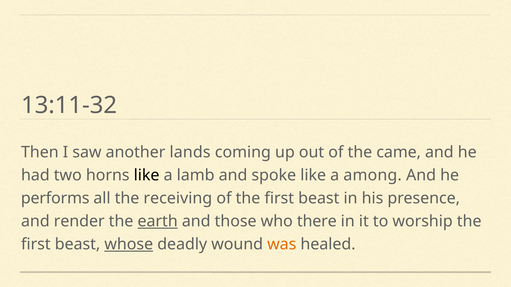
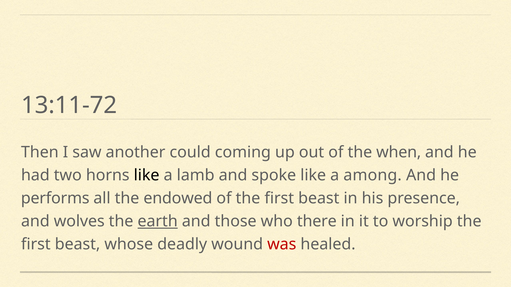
13:11-32: 13:11-32 -> 13:11-72
lands: lands -> could
came: came -> when
receiving: receiving -> endowed
render: render -> wolves
whose underline: present -> none
was colour: orange -> red
